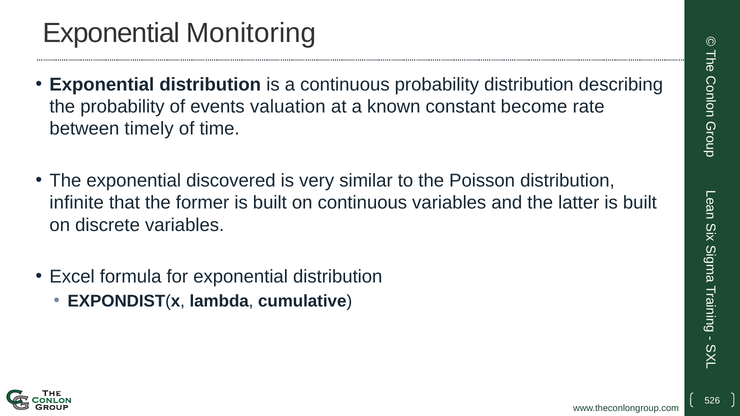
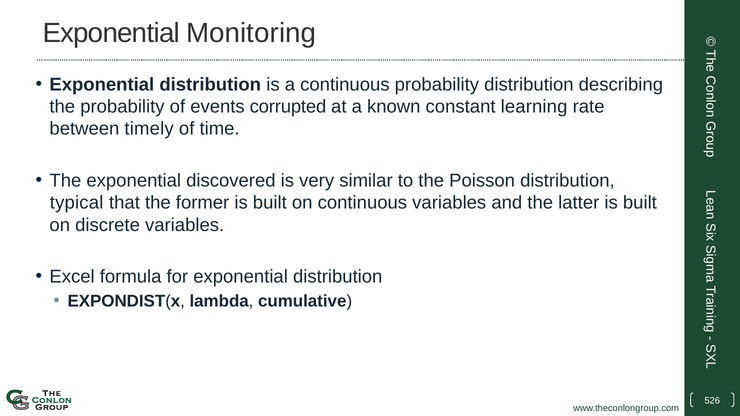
valuation: valuation -> corrupted
become: become -> learning
infinite: infinite -> typical
